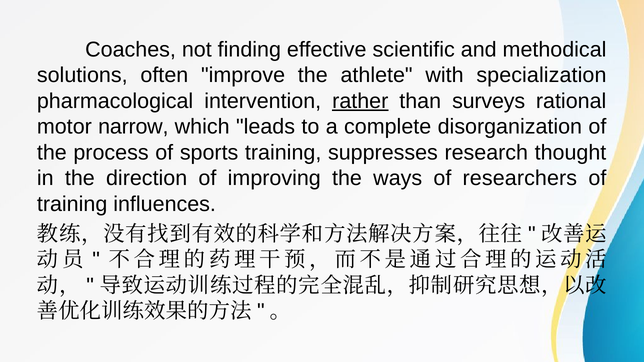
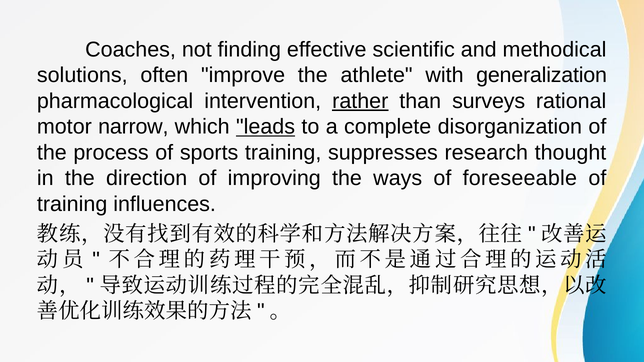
specialization: specialization -> generalization
leads underline: none -> present
researchers: researchers -> foreseeable
